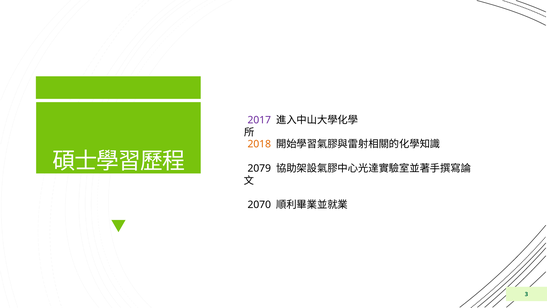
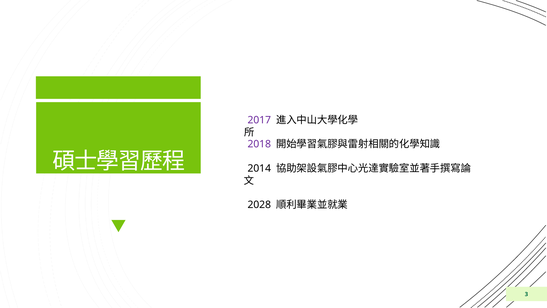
2018 colour: orange -> purple
2079: 2079 -> 2014
2070: 2070 -> 2028
